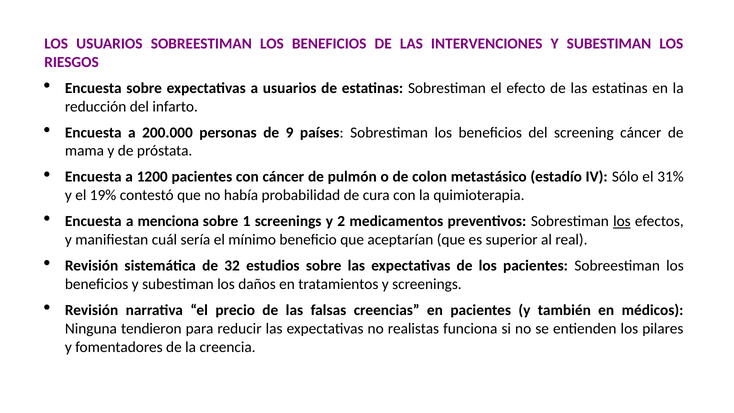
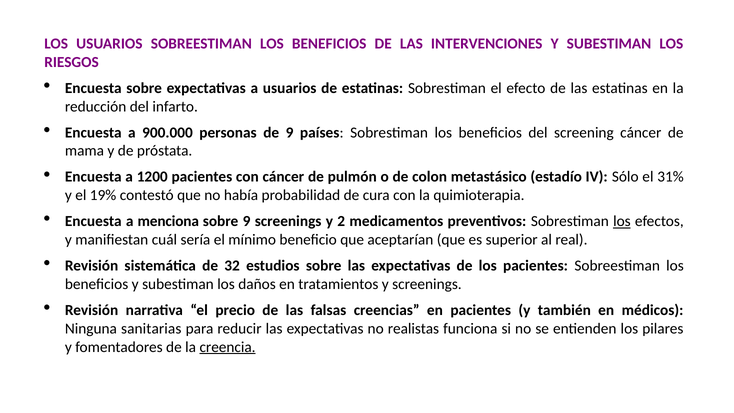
200.000: 200.000 -> 900.000
sobre 1: 1 -> 9
tendieron: tendieron -> sanitarias
creencia underline: none -> present
